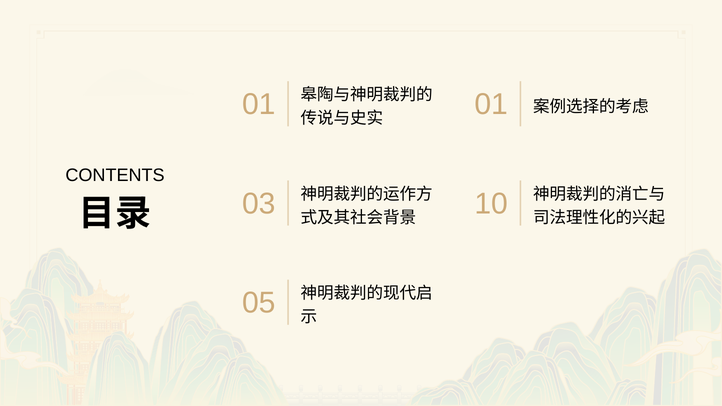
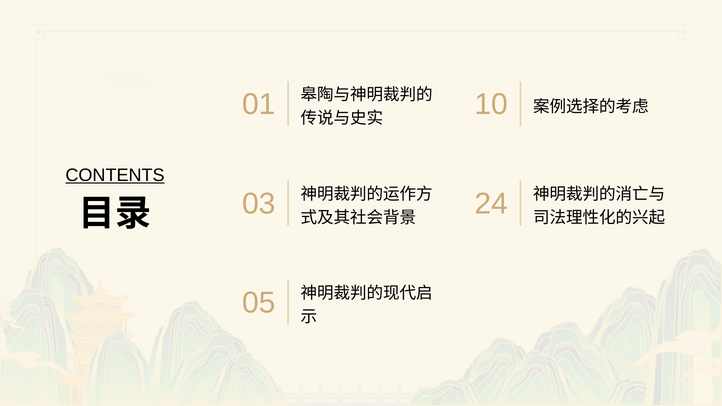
01 at (491, 104): 01 -> 10
CONTENTS underline: none -> present
10: 10 -> 24
